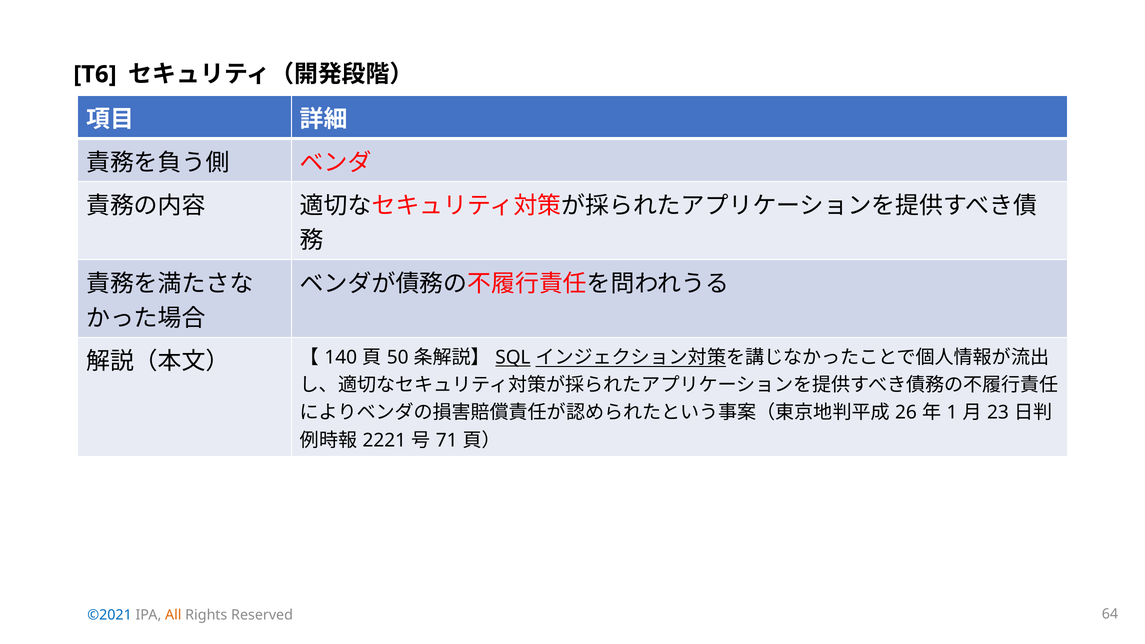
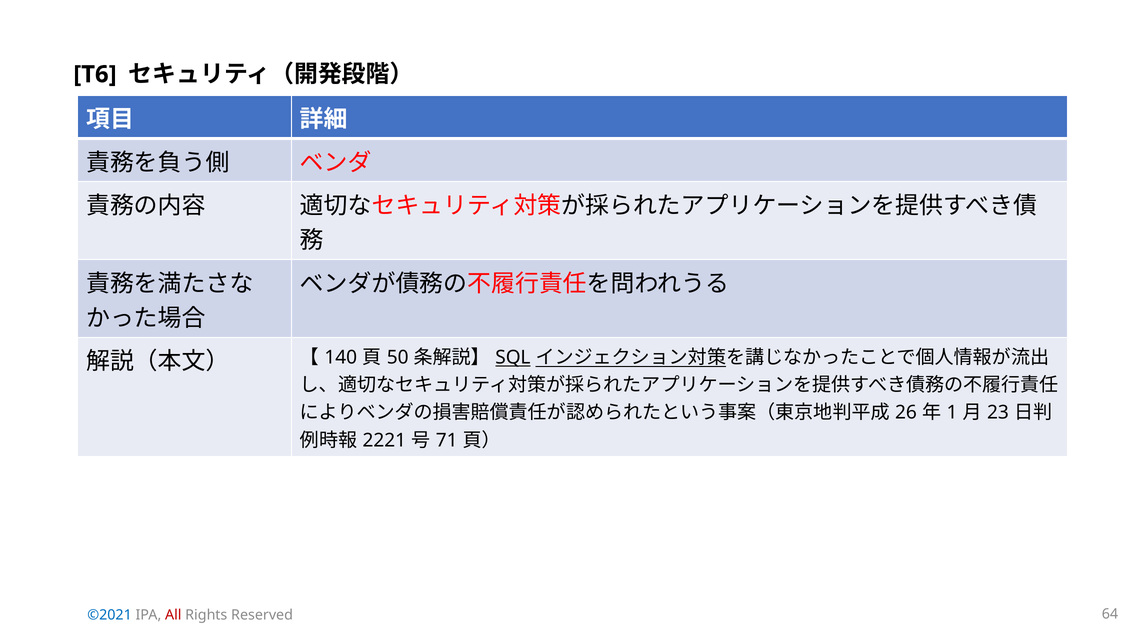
All colour: orange -> red
